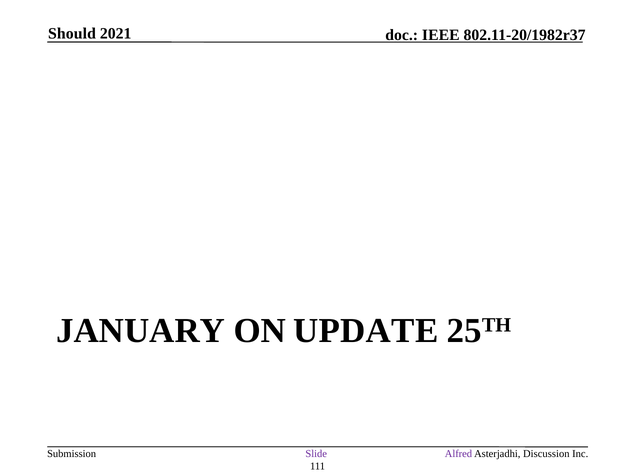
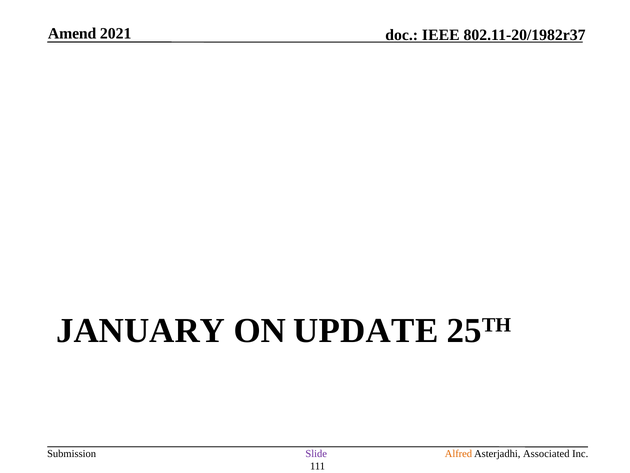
Should: Should -> Amend
Alfred colour: purple -> orange
Discussion: Discussion -> Associated
